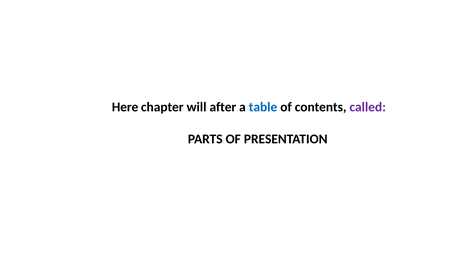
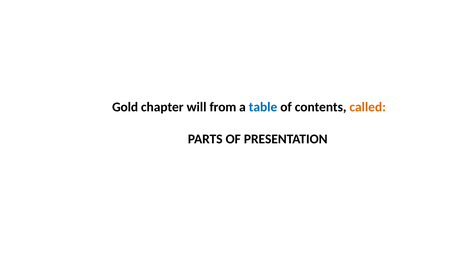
Here: Here -> Gold
after: after -> from
called colour: purple -> orange
